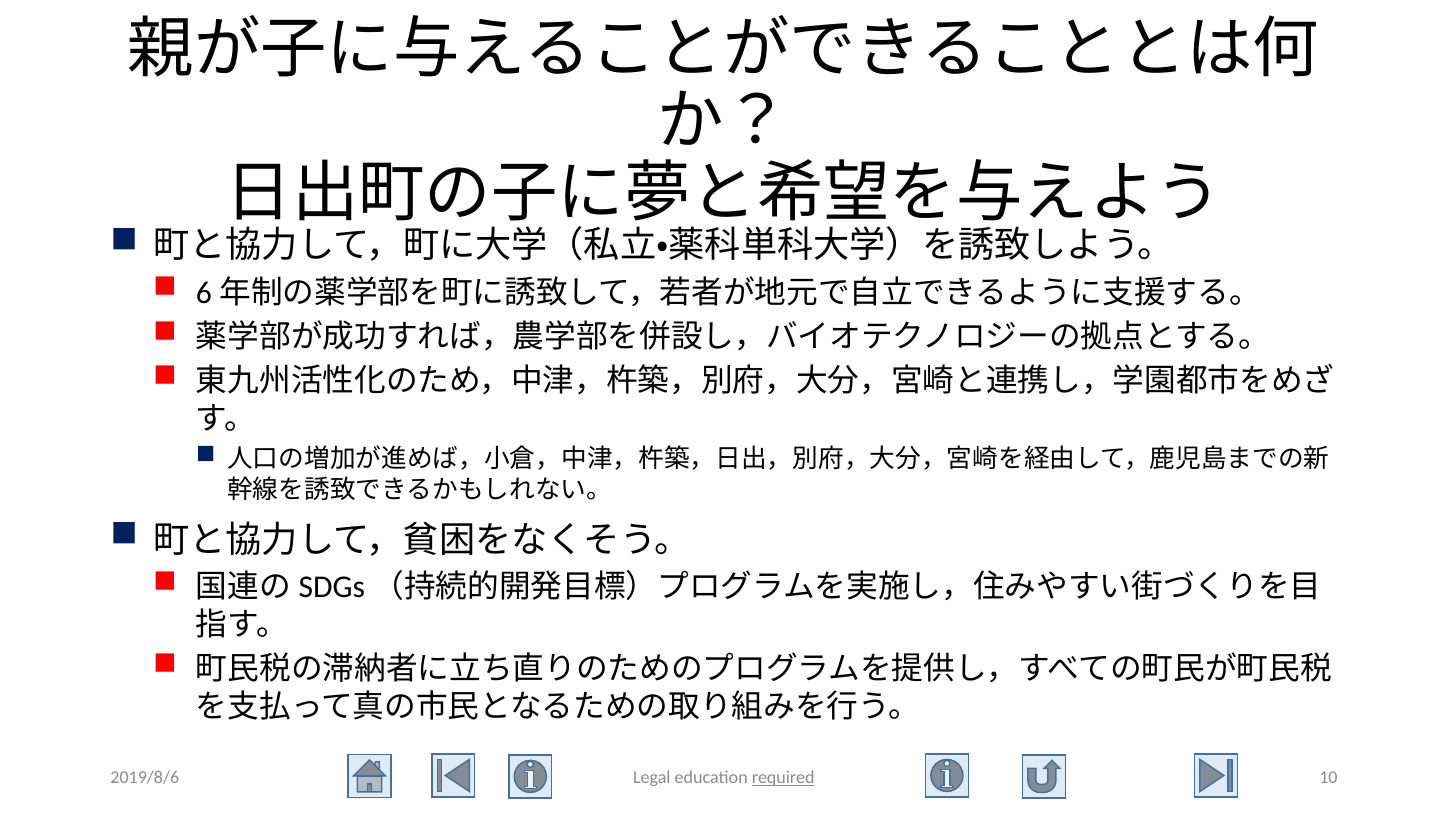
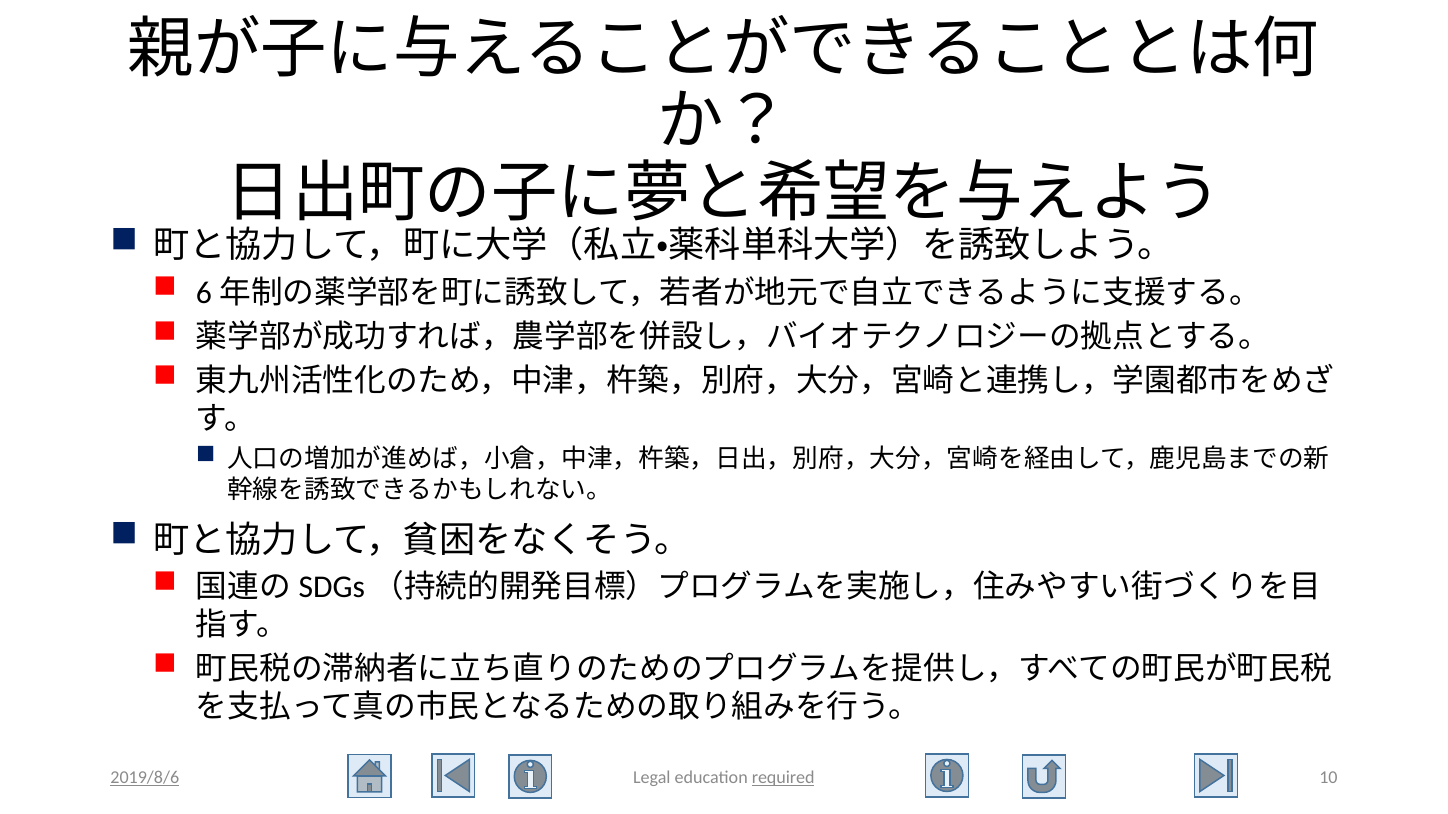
2019/8/6 underline: none -> present
